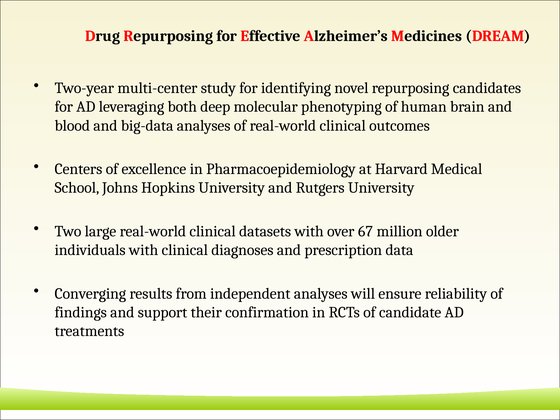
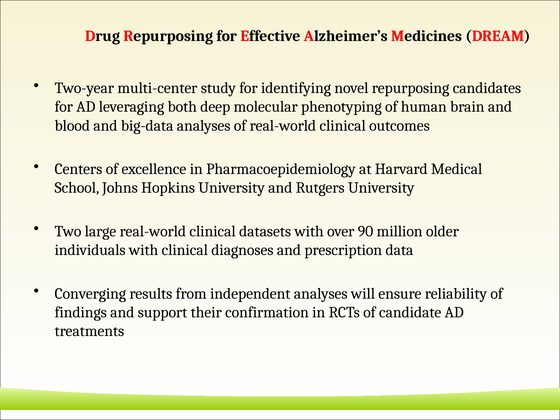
67: 67 -> 90
